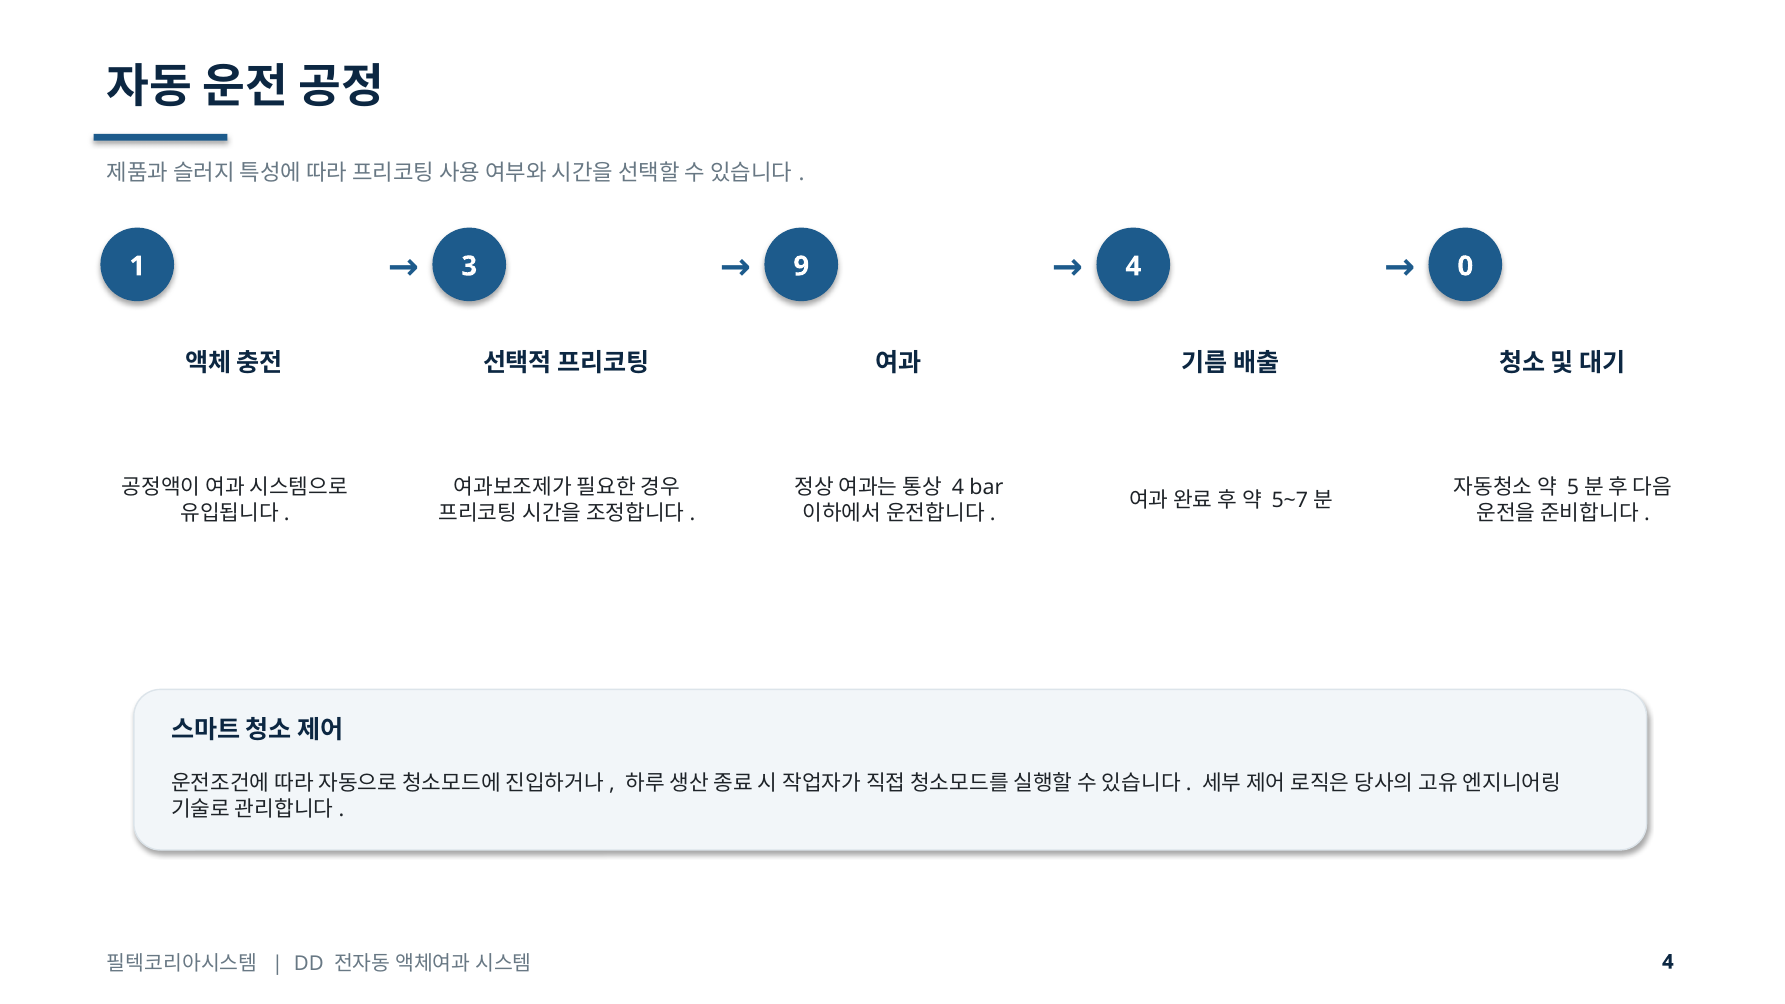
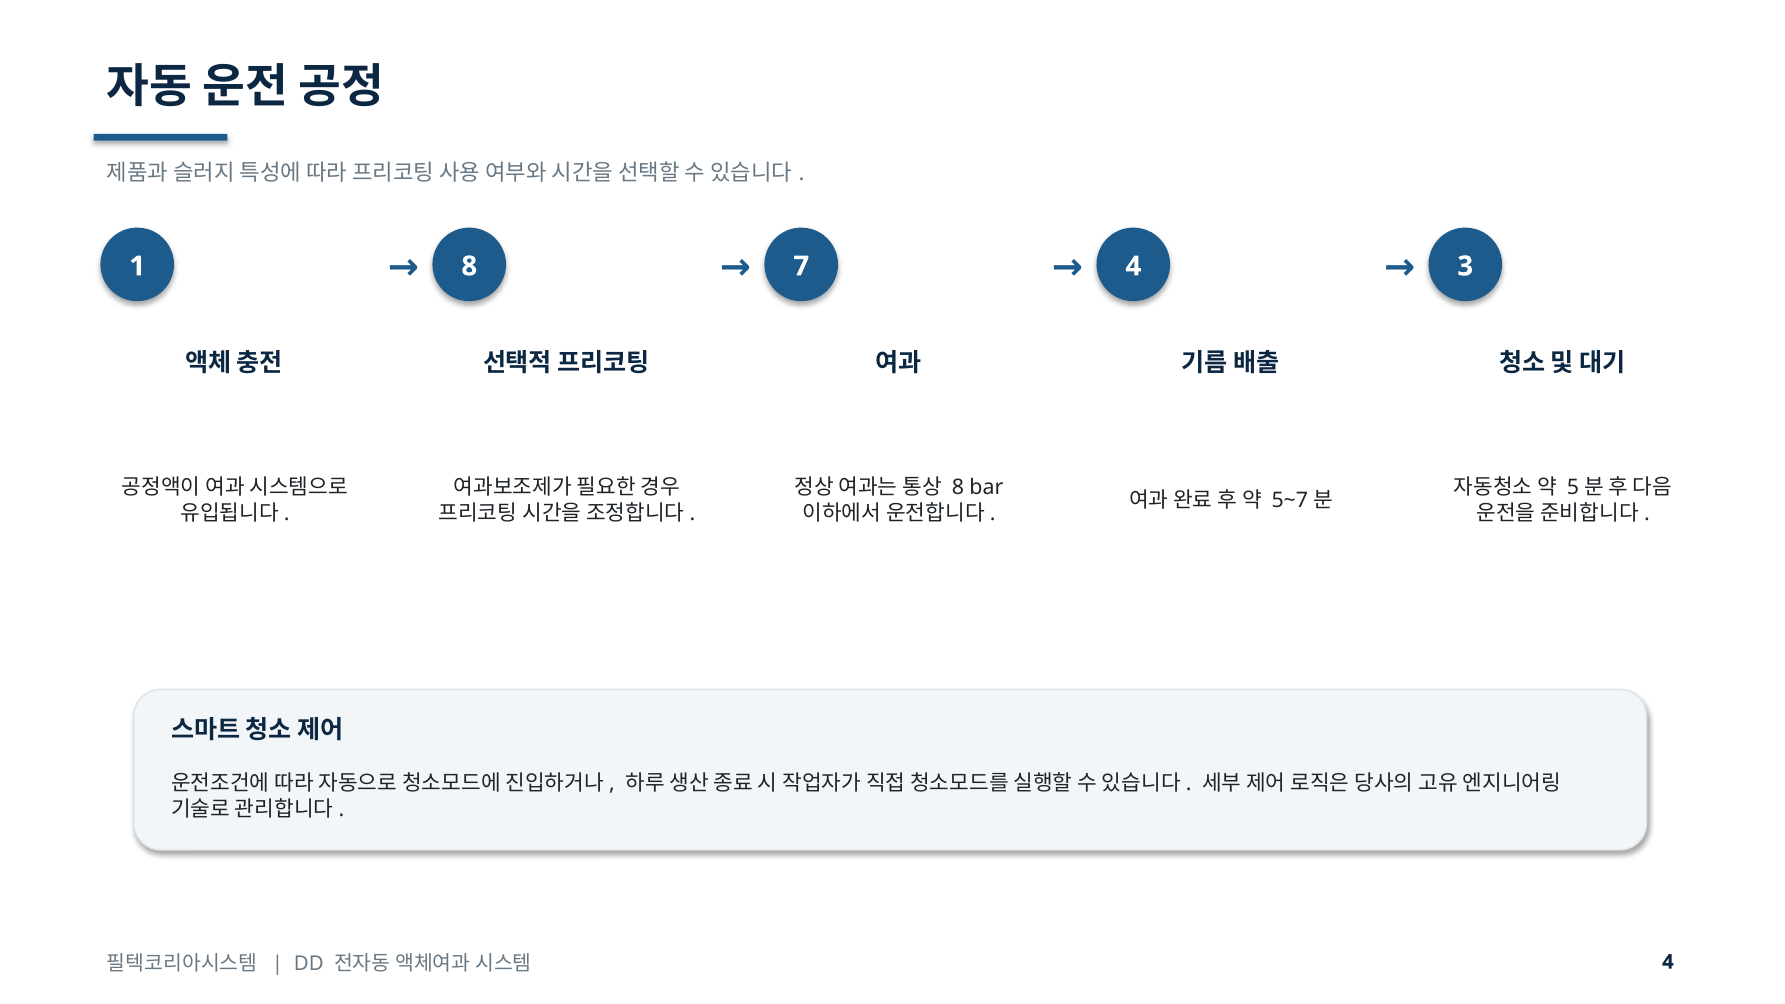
3 at (469, 266): 3 -> 8
9: 9 -> 7
0: 0 -> 3
4 at (958, 487): 4 -> 8
